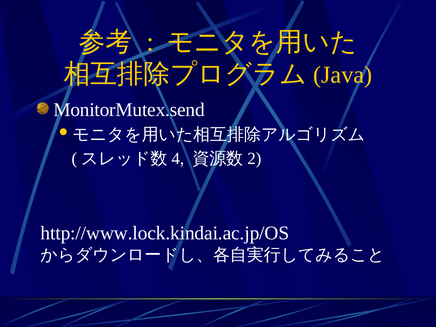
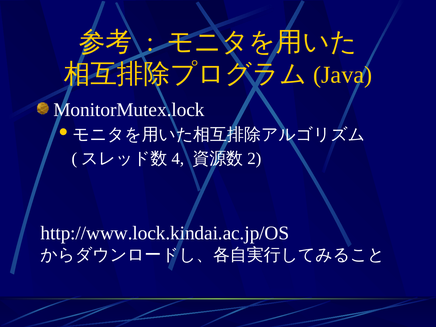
MonitorMutex.send: MonitorMutex.send -> MonitorMutex.lock
